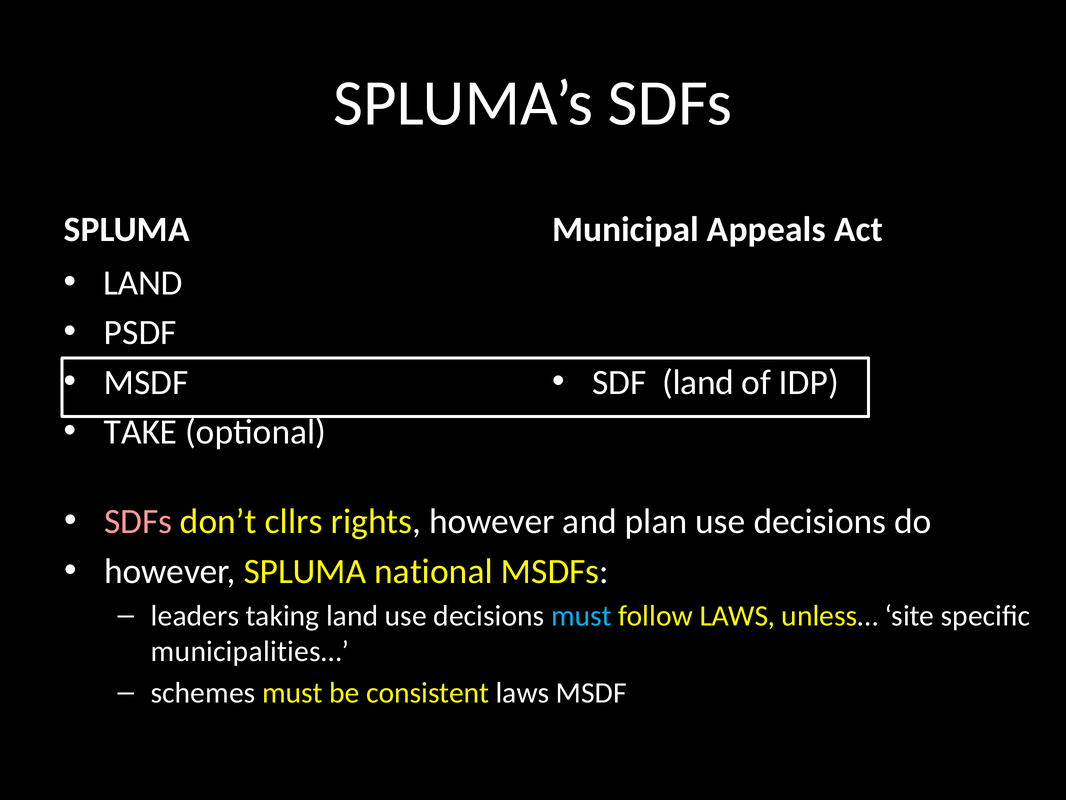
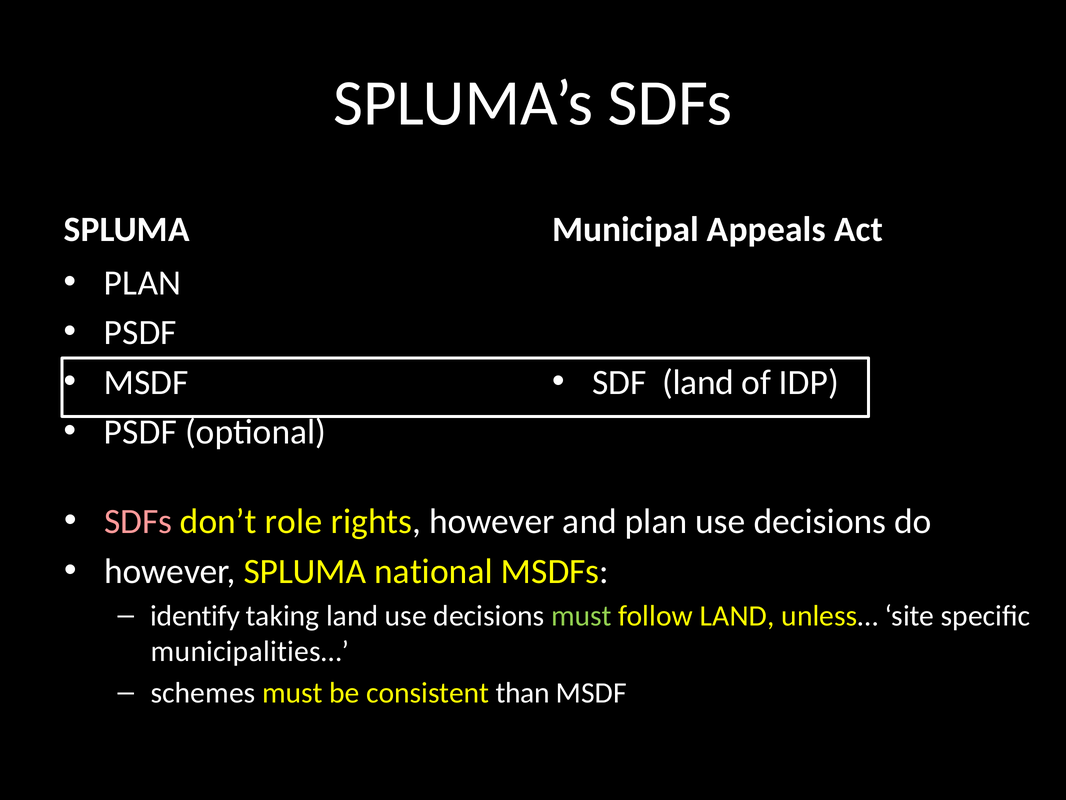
LAND at (143, 283): LAND -> PLAN
TAKE at (141, 432): TAKE -> PSDF
cllrs: cllrs -> role
leaders: leaders -> identify
must at (582, 616) colour: light blue -> light green
follow LAWS: LAWS -> LAND
consistent laws: laws -> than
